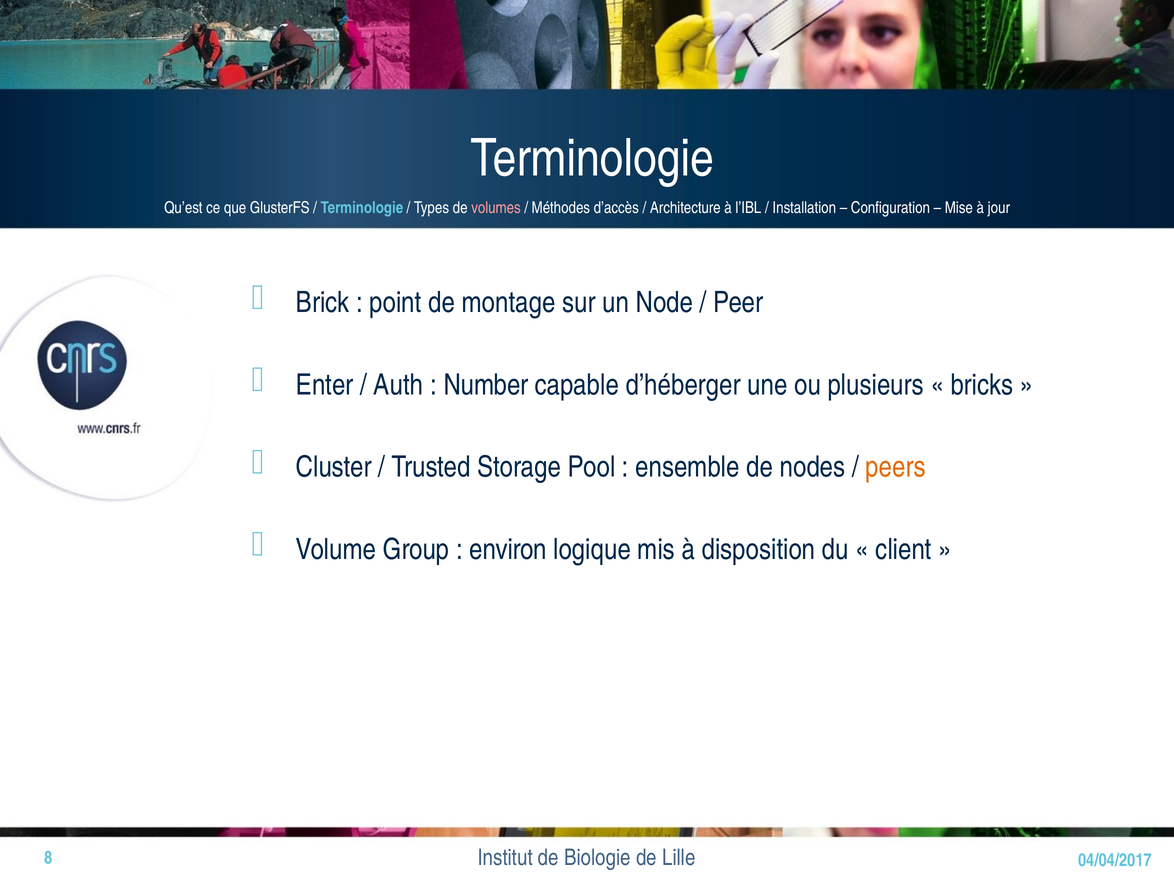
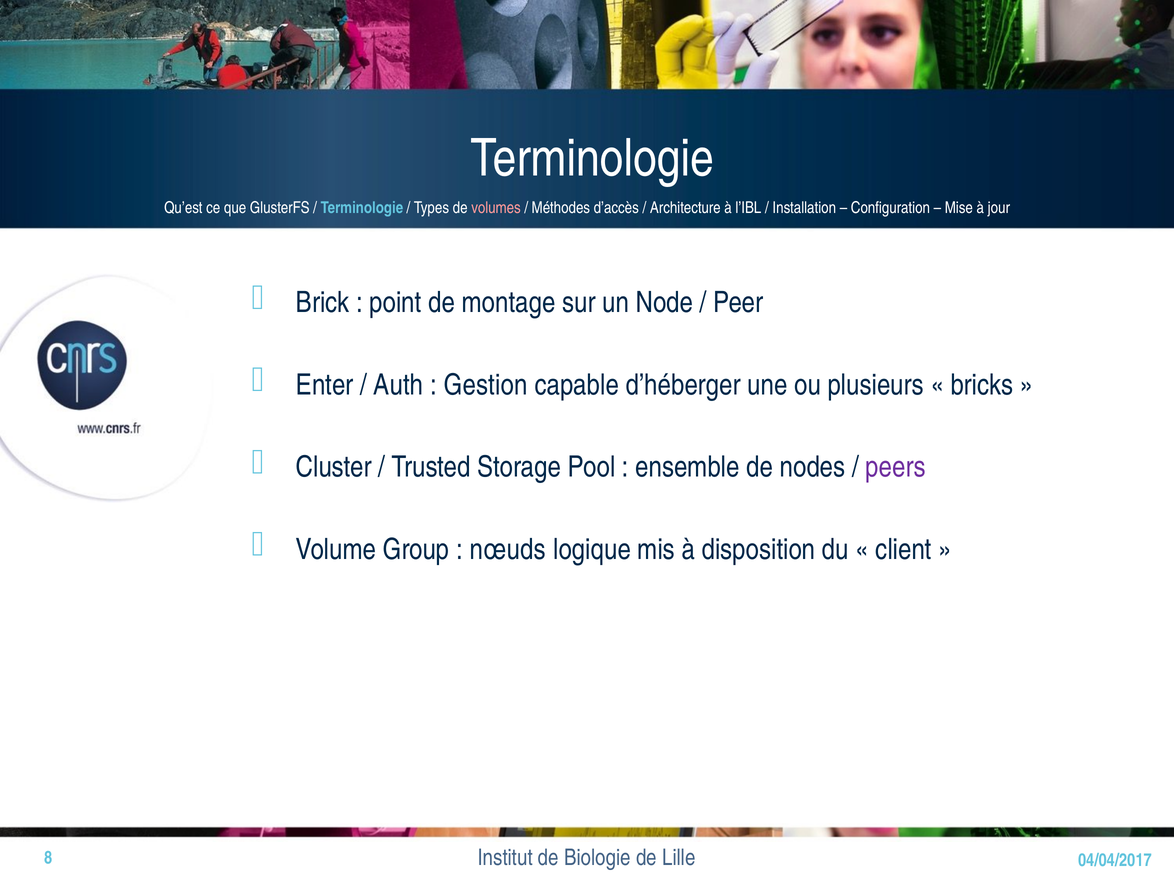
Number: Number -> Gestion
peers colour: orange -> purple
environ: environ -> nœuds
